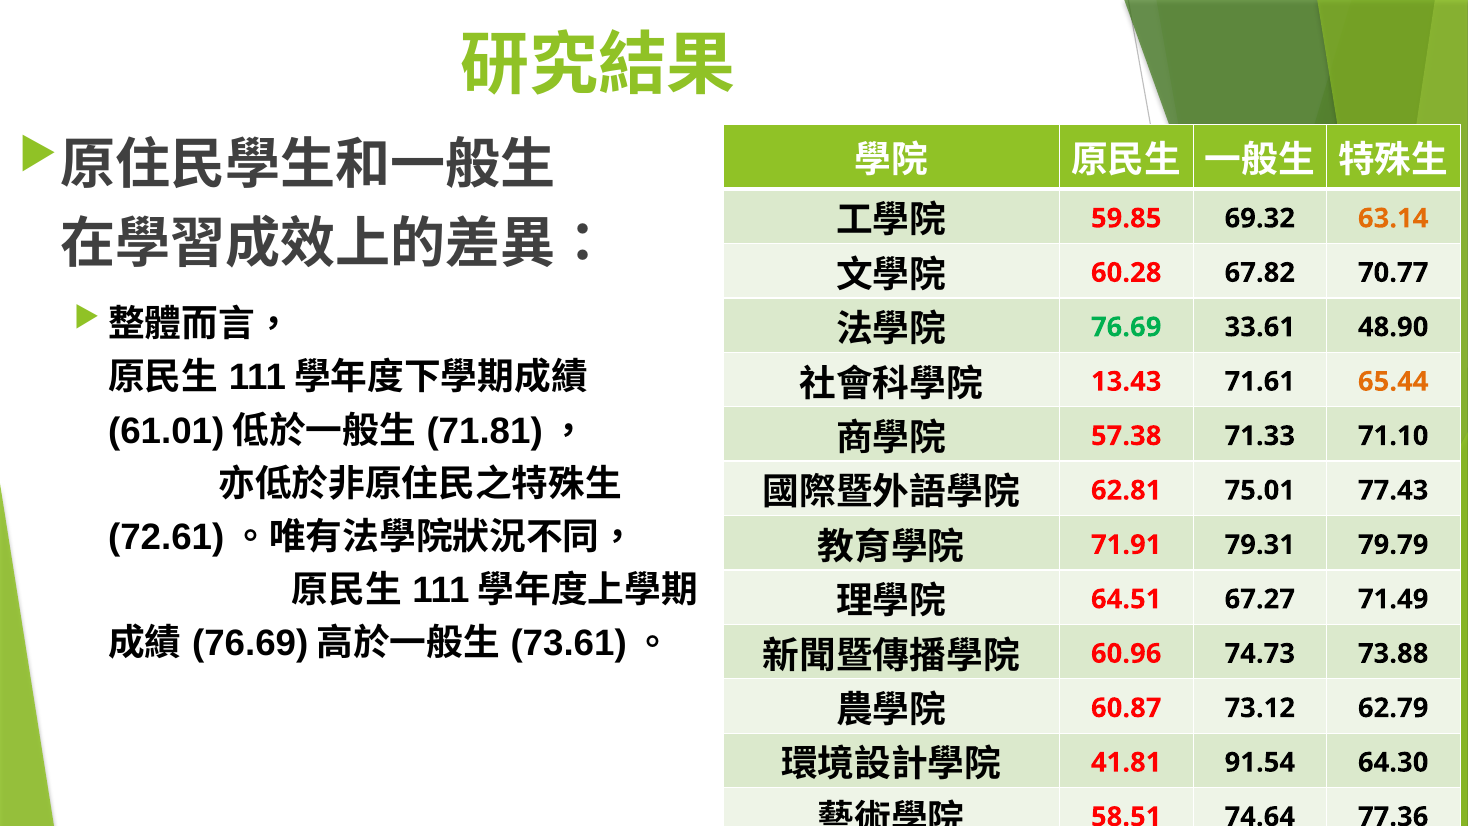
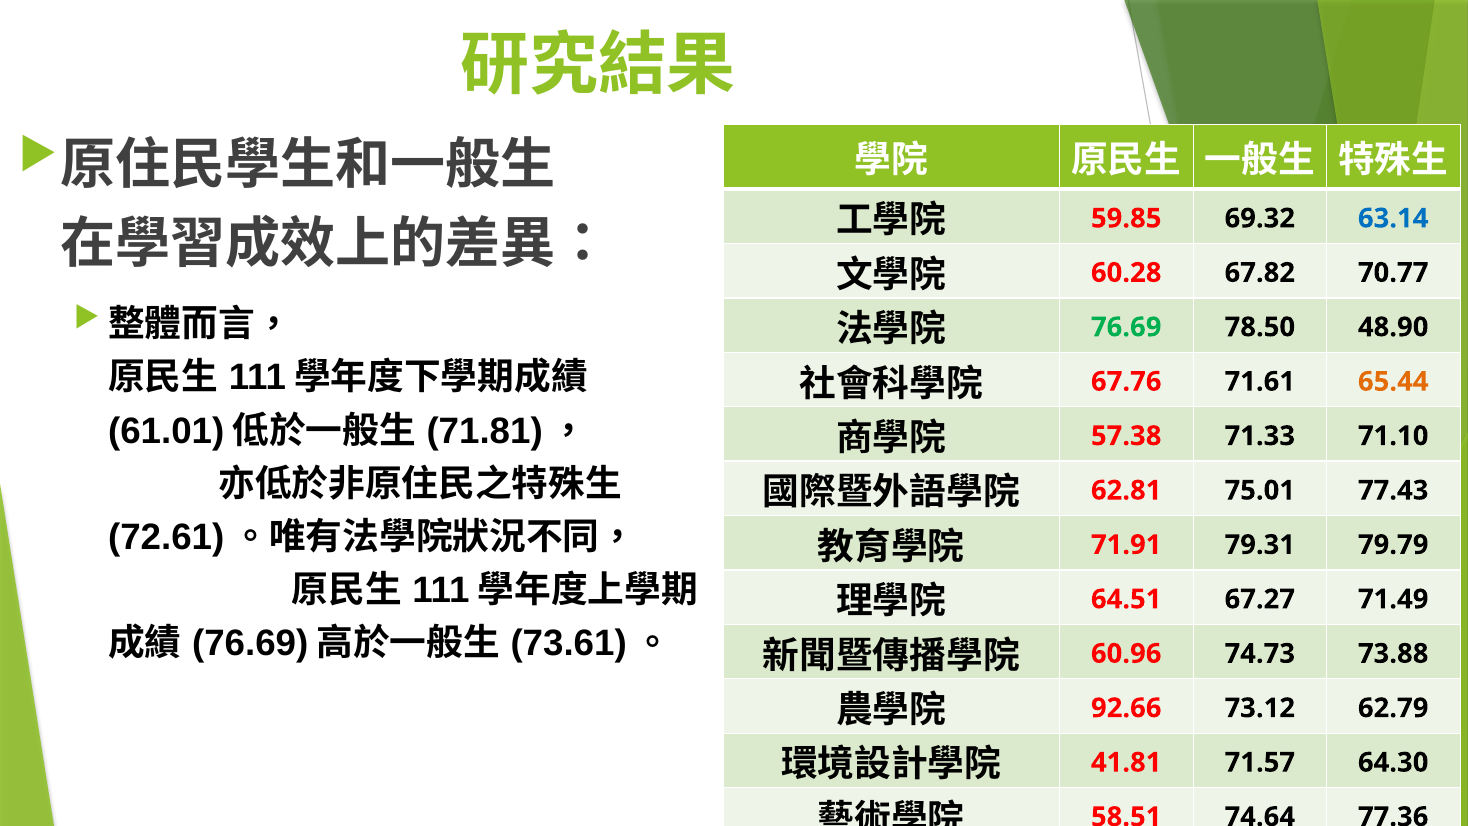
63.14 colour: orange -> blue
33.61: 33.61 -> 78.50
13.43: 13.43 -> 67.76
60.87: 60.87 -> 92.66
91.54: 91.54 -> 71.57
